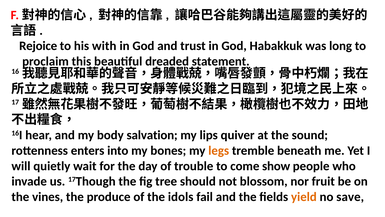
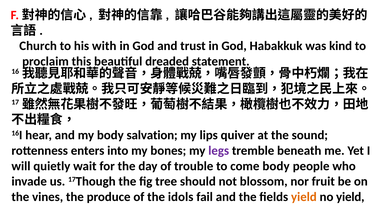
Rejoice: Rejoice -> Church
long: long -> kind
legs colour: orange -> purple
come show: show -> body
no save: save -> yield
